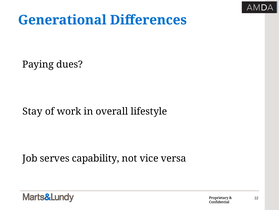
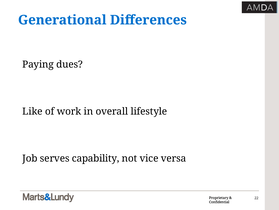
Stay: Stay -> Like
